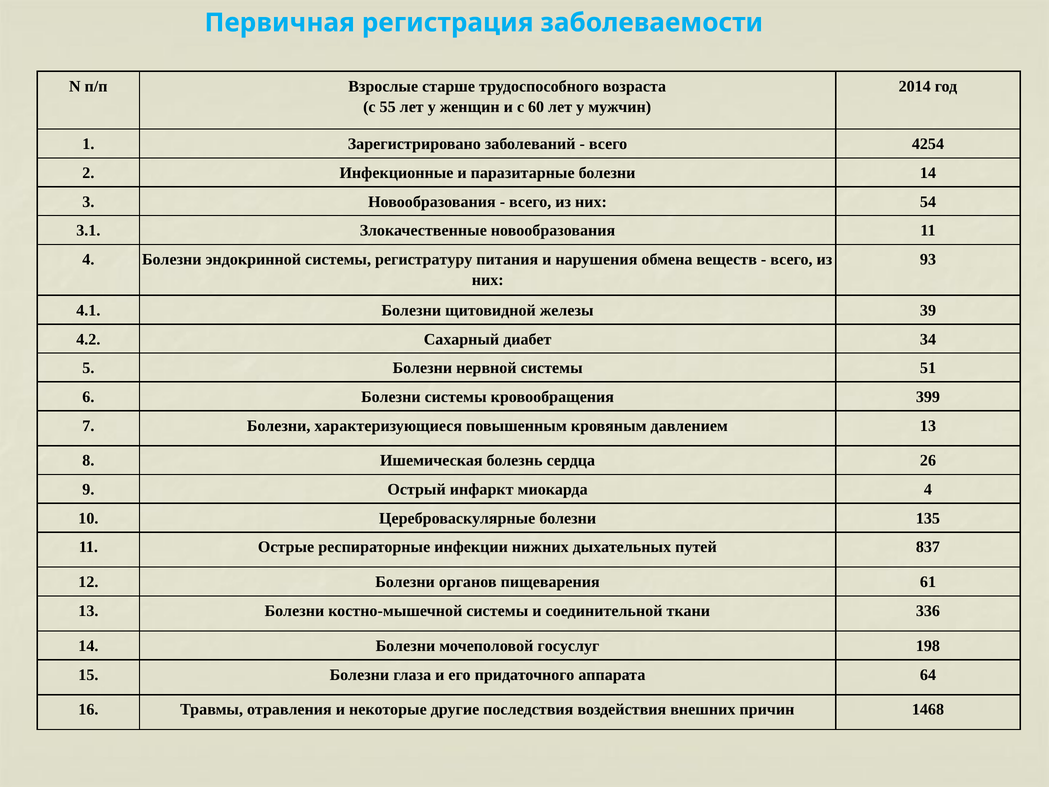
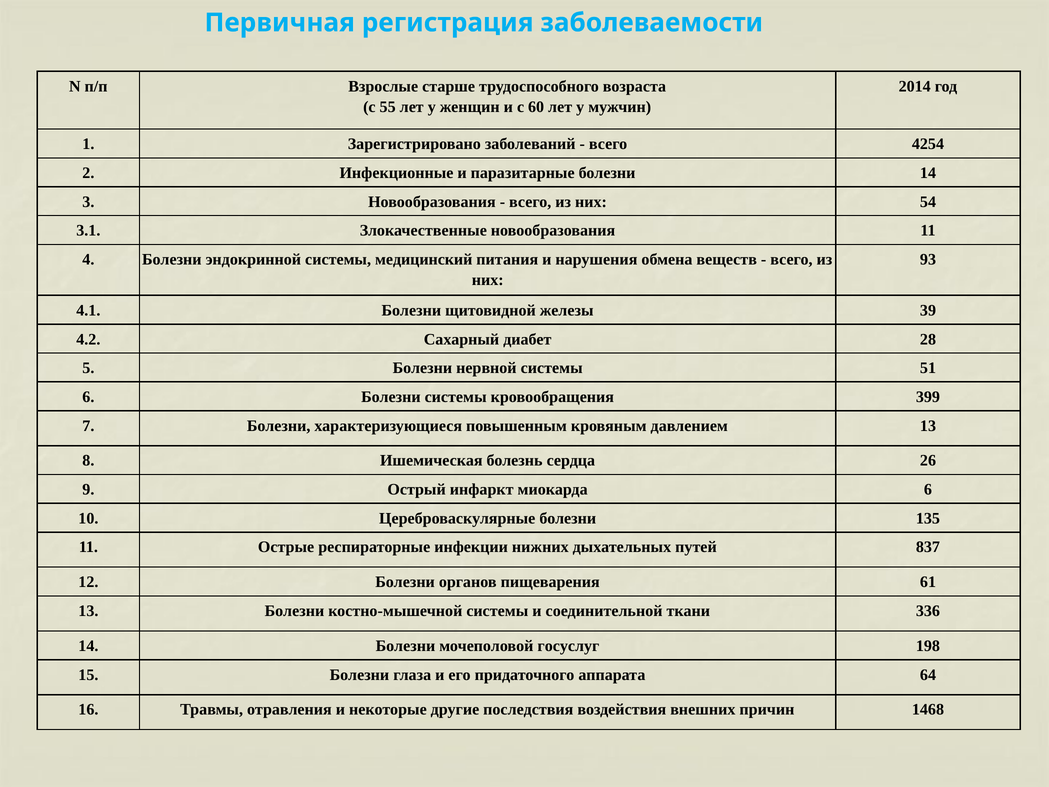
регистратуру: регистратуру -> медицинский
34: 34 -> 28
миокарда 4: 4 -> 6
